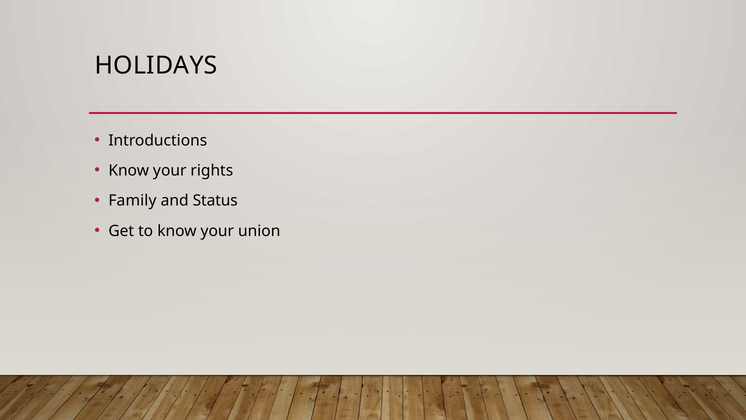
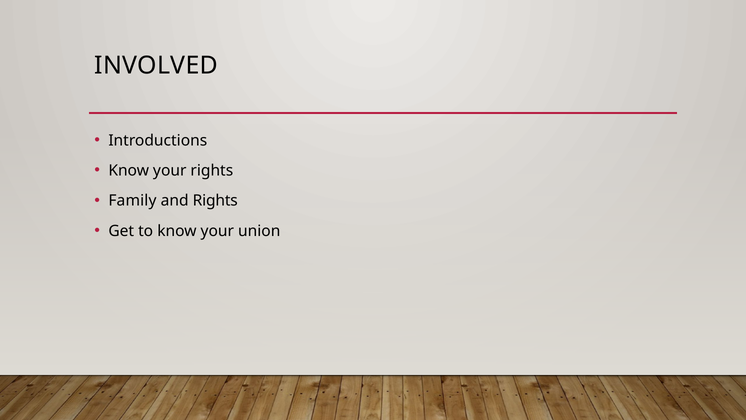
HOLIDAYS: HOLIDAYS -> INVOLVED
and Status: Status -> Rights
